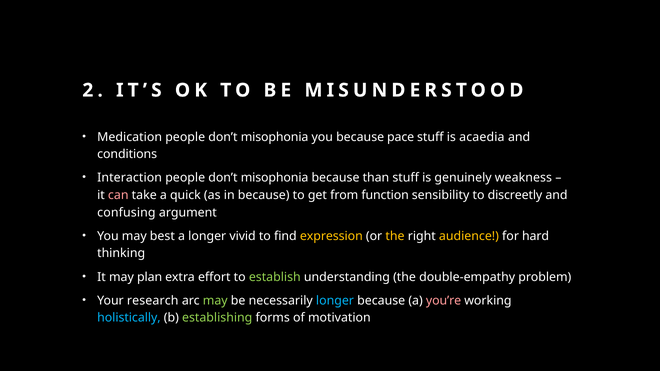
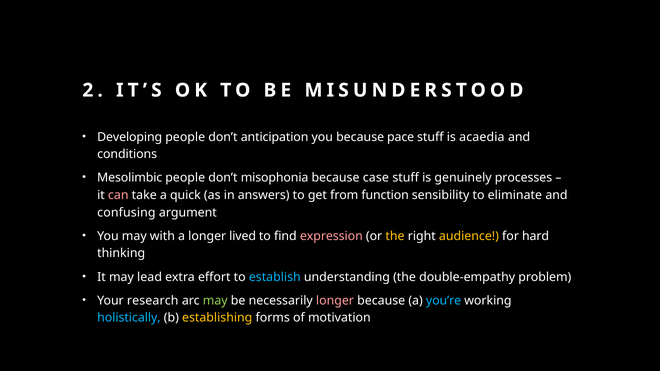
Medication: Medication -> Developing
misophonia at (275, 137): misophonia -> anticipation
Interaction: Interaction -> Mesolimbic
than: than -> case
weakness: weakness -> processes
in because: because -> answers
discreetly: discreetly -> eliminate
best: best -> with
vivid: vivid -> lived
expression colour: yellow -> pink
plan: plan -> lead
establish colour: light green -> light blue
longer at (335, 301) colour: light blue -> pink
you’re colour: pink -> light blue
establishing colour: light green -> yellow
